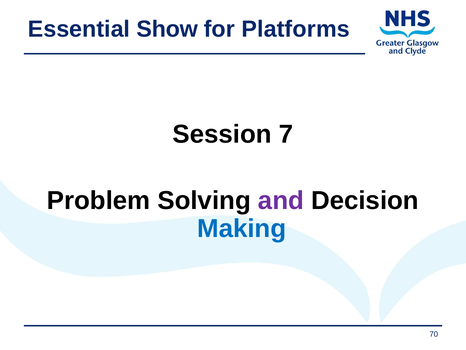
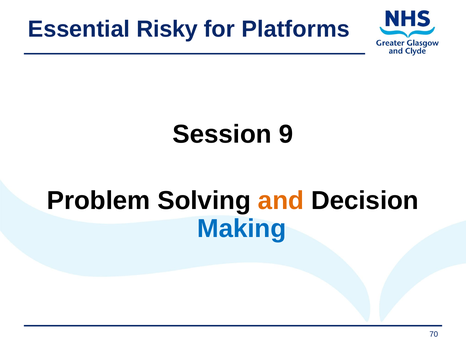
Show: Show -> Risky
7: 7 -> 9
and colour: purple -> orange
